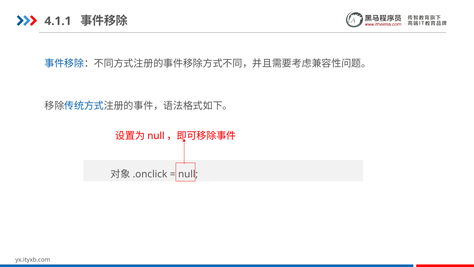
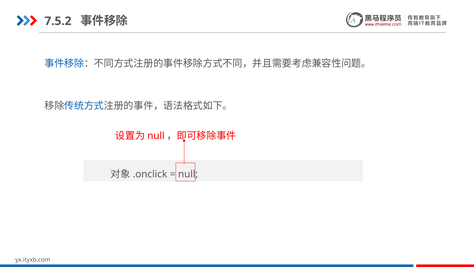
4.1.1: 4.1.1 -> 7.5.2
